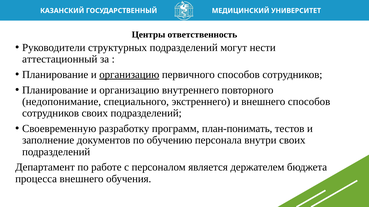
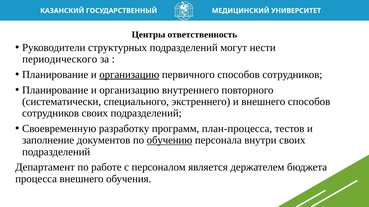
аттестационный: аттестационный -> периодического
недопонимание: недопонимание -> систематически
план-понимать: план-понимать -> план-процесса
обучению underline: none -> present
